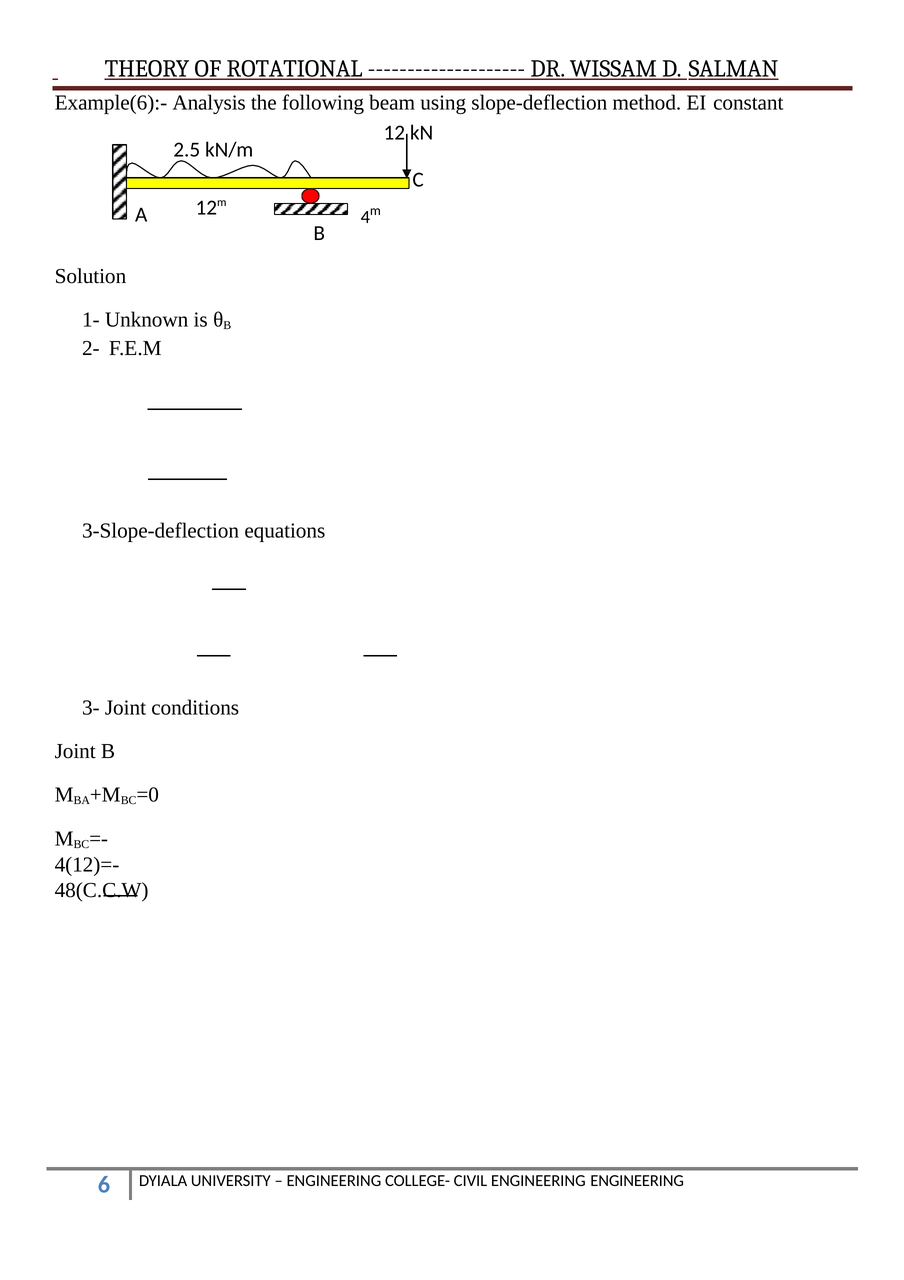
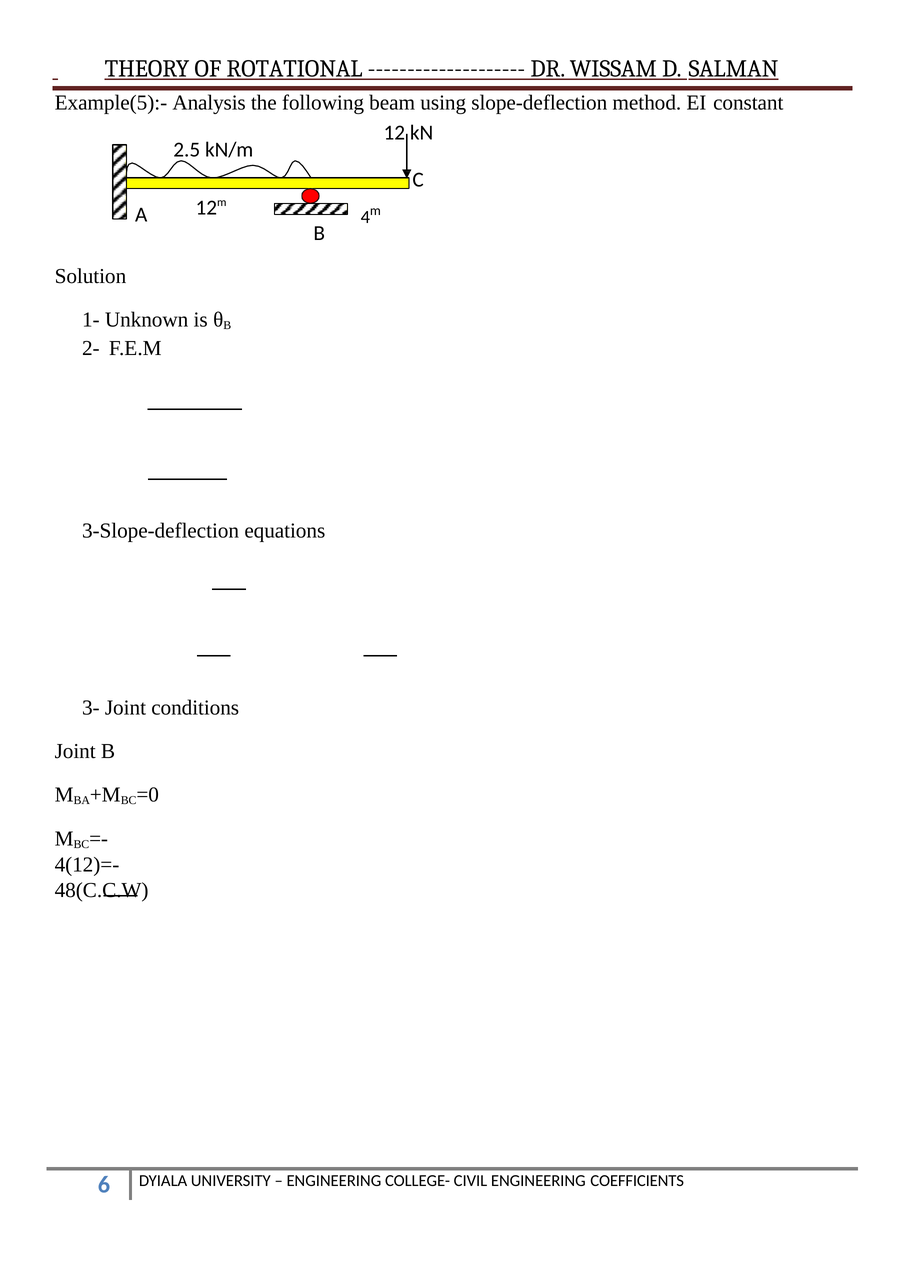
Example(6):-: Example(6):- -> Example(5):-
ENGINEERING ENGINEERING: ENGINEERING -> COEFFICIENTS
